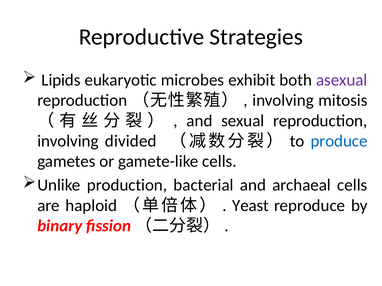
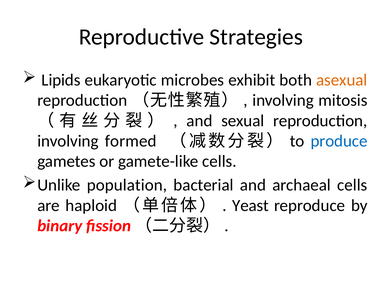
asexual colour: purple -> orange
divided: divided -> formed
production: production -> population
